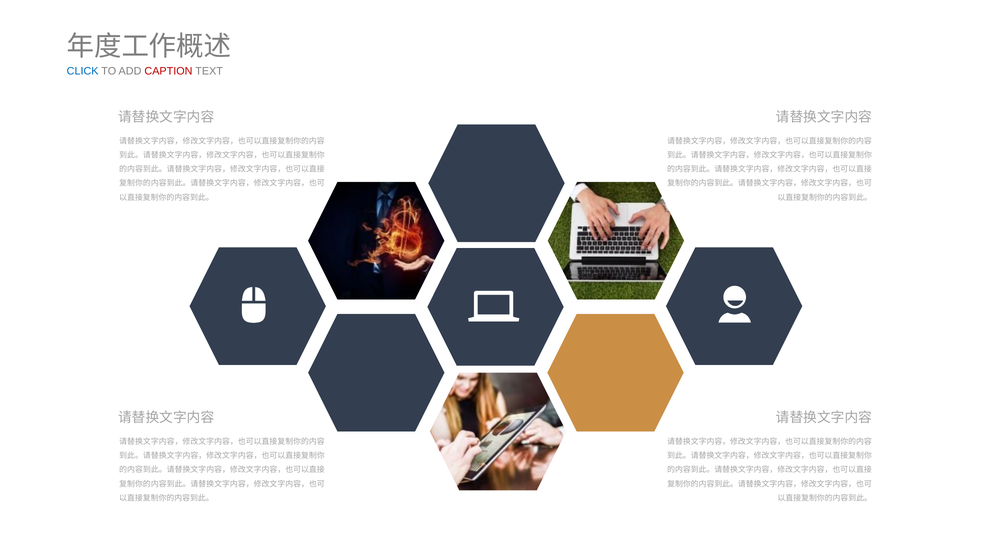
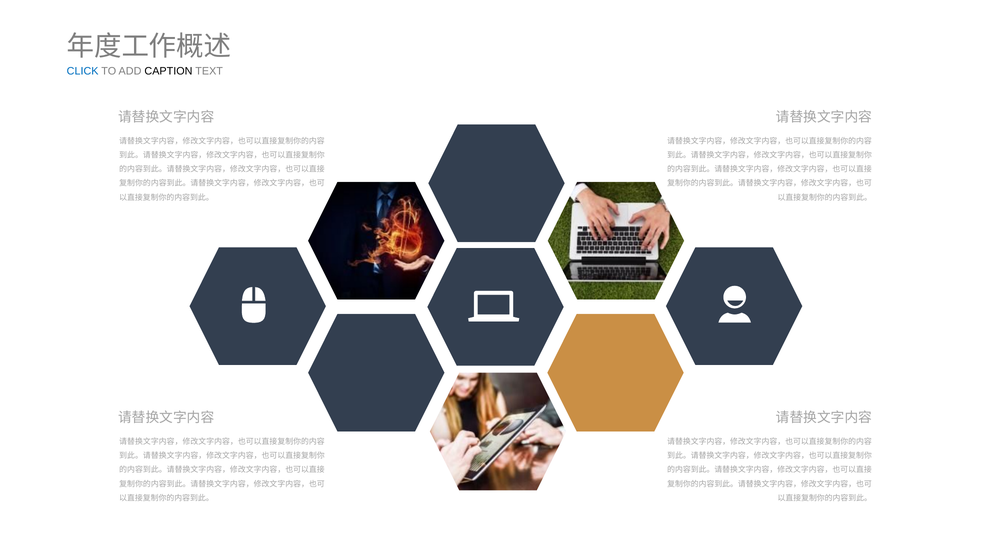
CAPTION colour: red -> black
